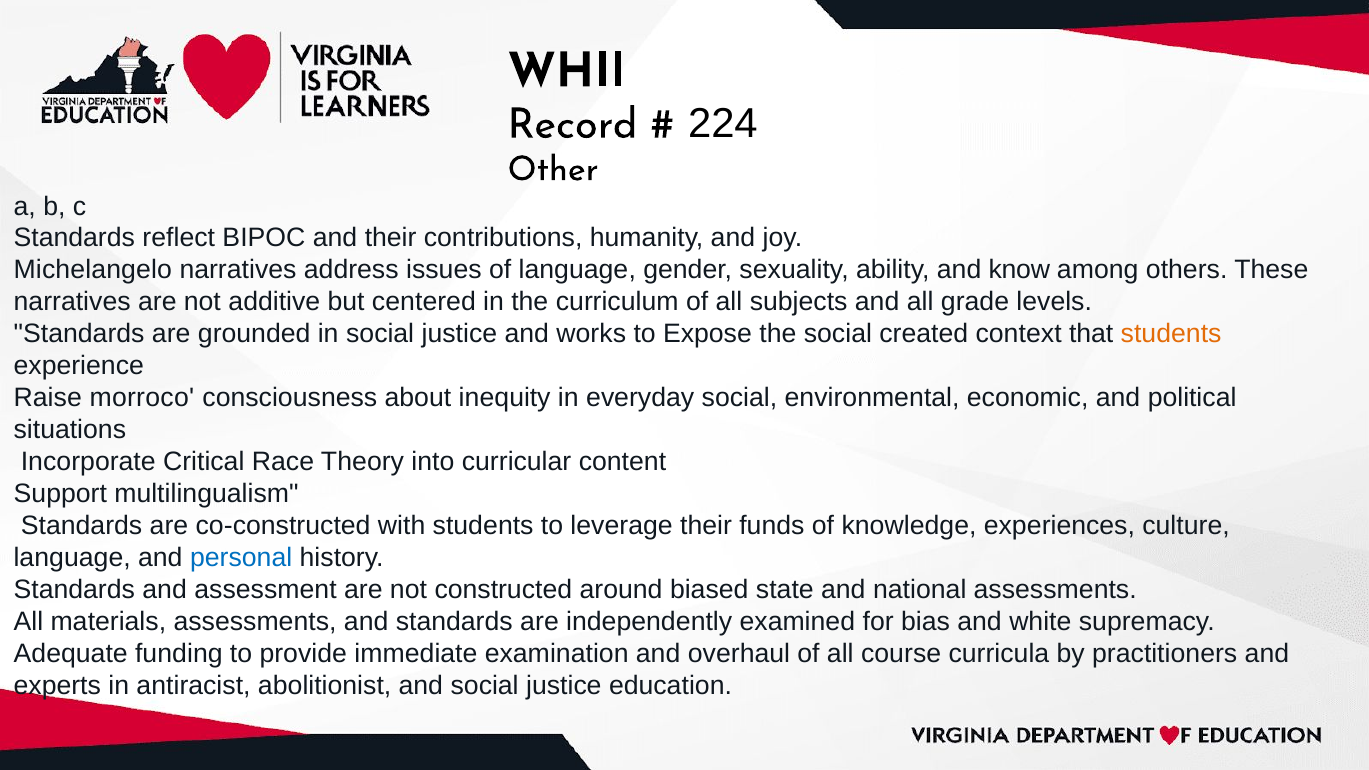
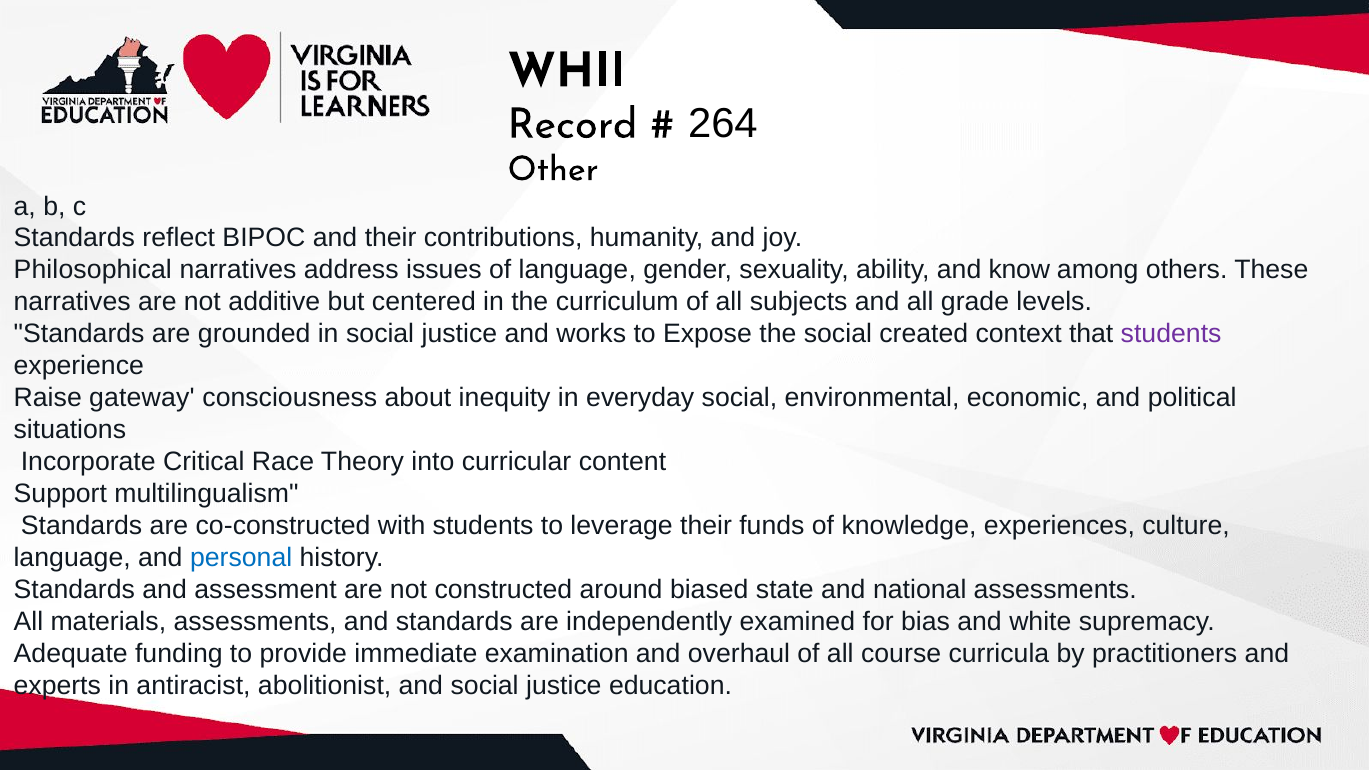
224: 224 -> 264
Michelangelo: Michelangelo -> Philosophical
students at (1171, 334) colour: orange -> purple
morroco: morroco -> gateway
